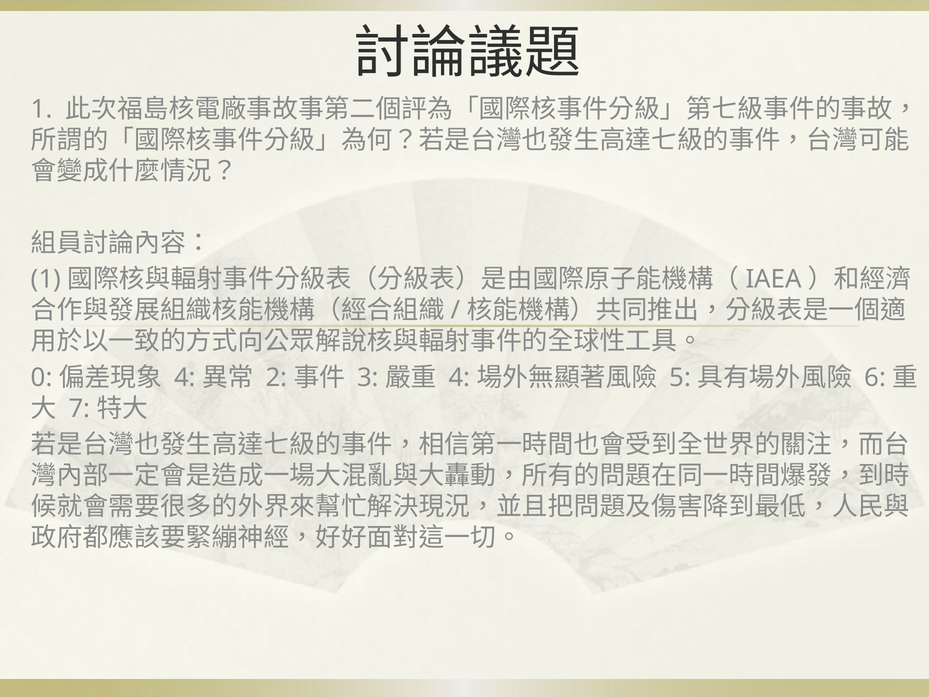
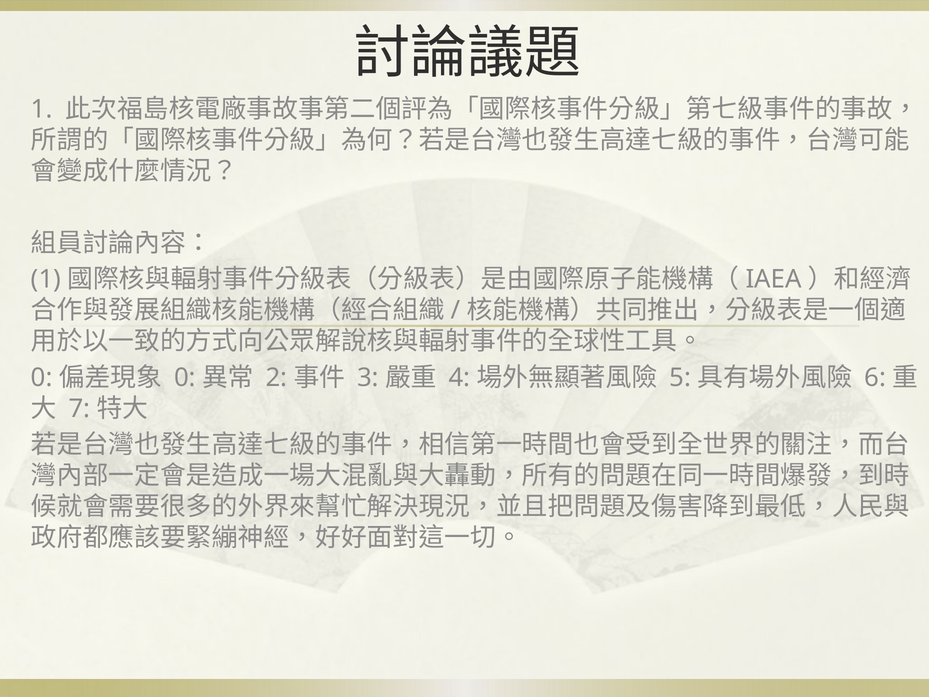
4 at (185, 377): 4 -> 0
